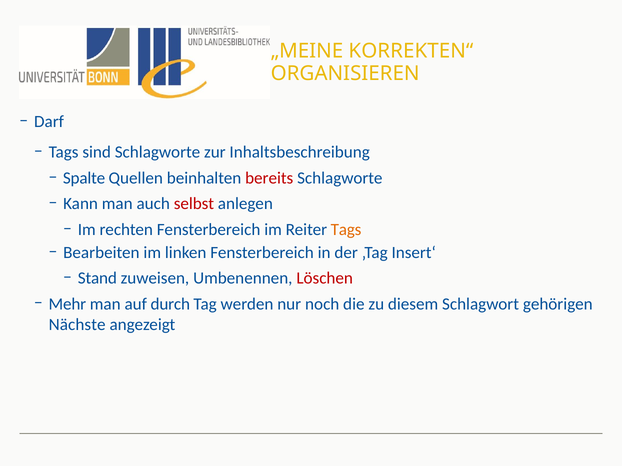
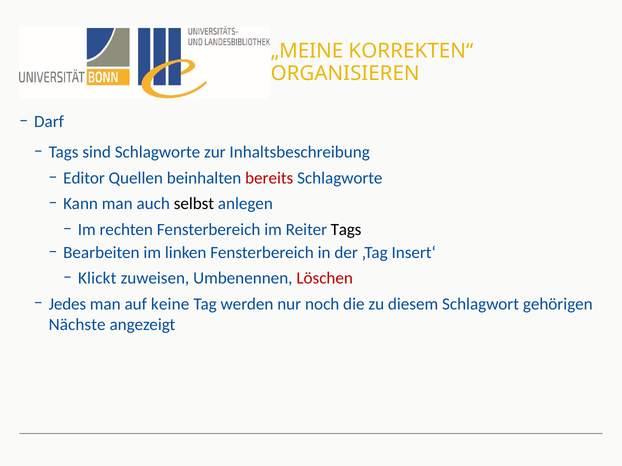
Spalte: Spalte -> Editor
selbst colour: red -> black
Tags at (346, 230) colour: orange -> black
Stand: Stand -> Klickt
Mehr: Mehr -> Jedes
durch: durch -> keine
